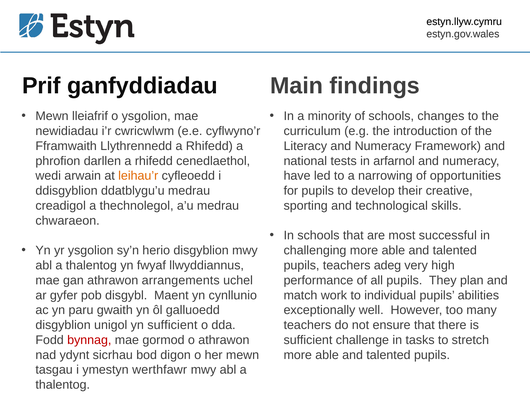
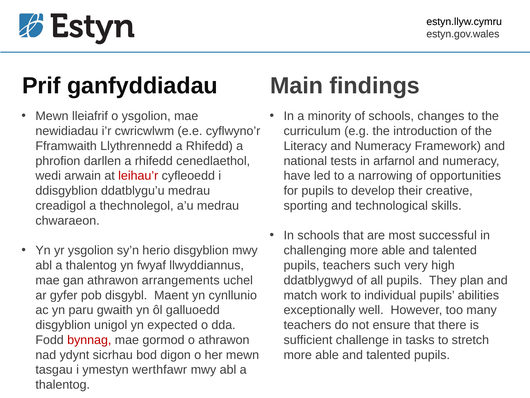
leihau’r colour: orange -> red
adeg: adeg -> such
performance: performance -> ddatblygwyd
yn sufficient: sufficient -> expected
